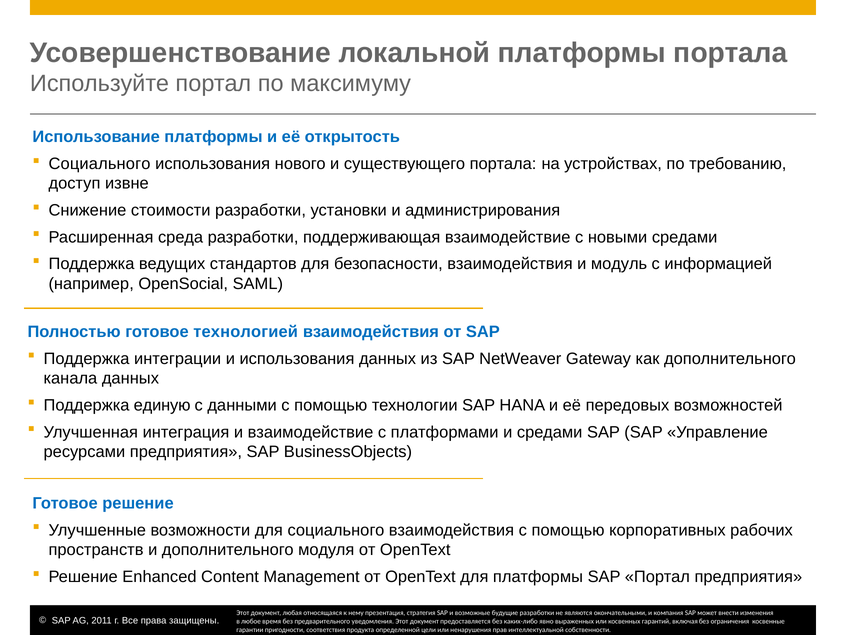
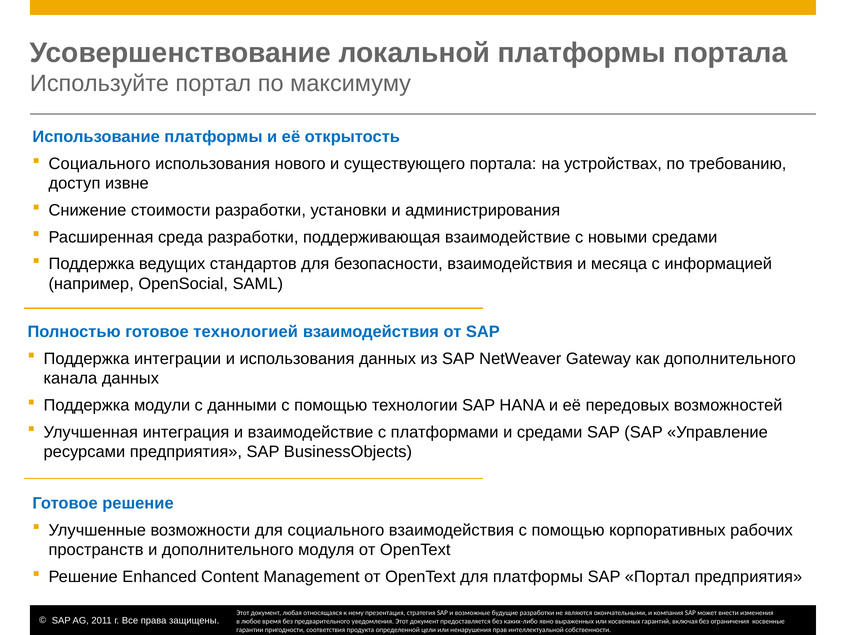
модуль: модуль -> месяца
единую: единую -> модули
